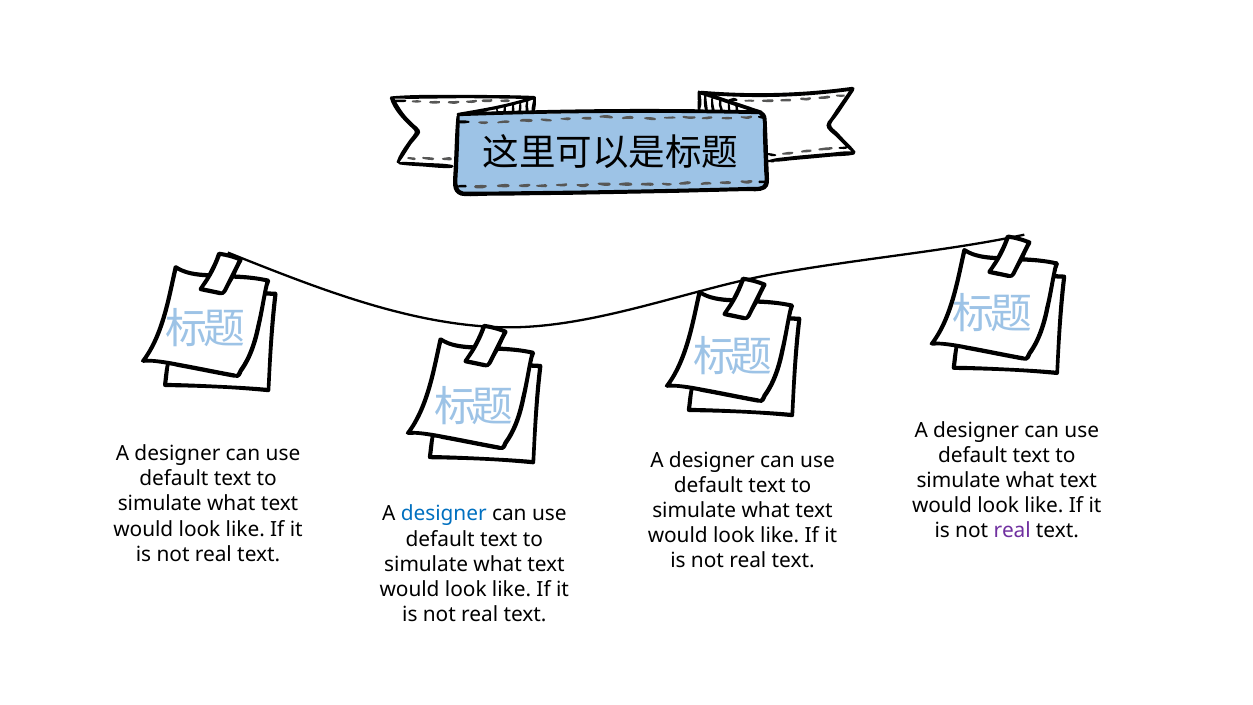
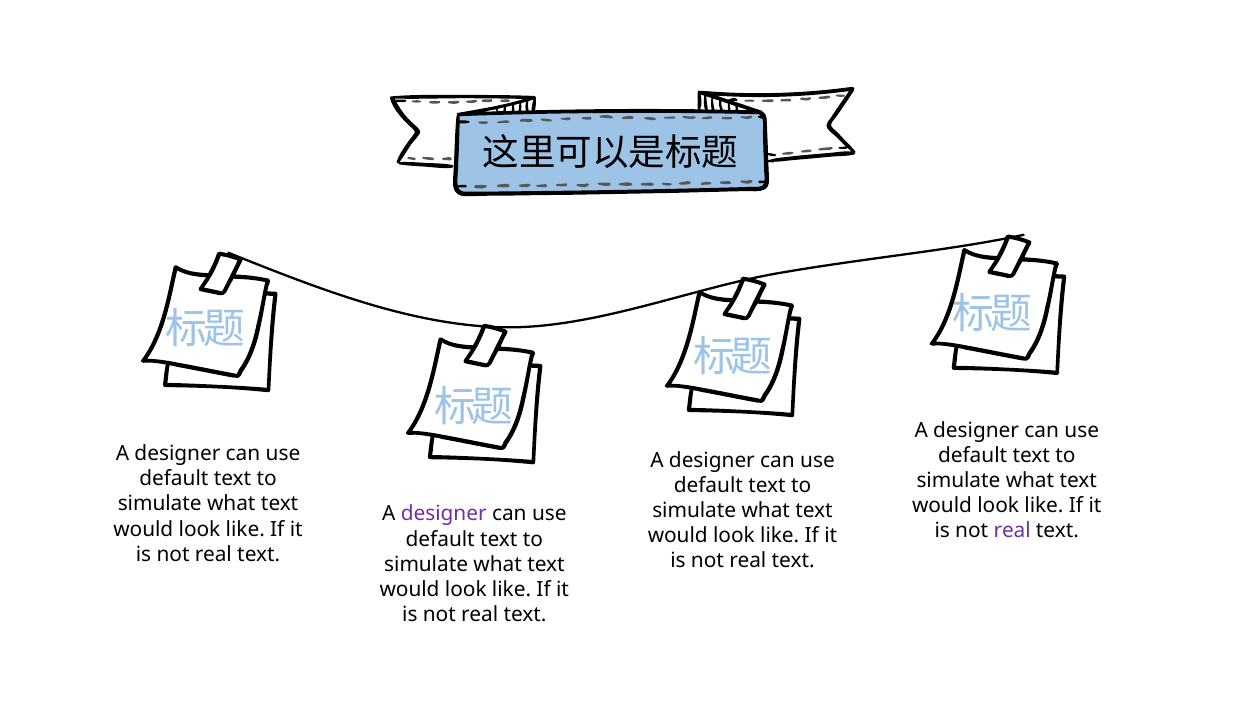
designer at (444, 514) colour: blue -> purple
